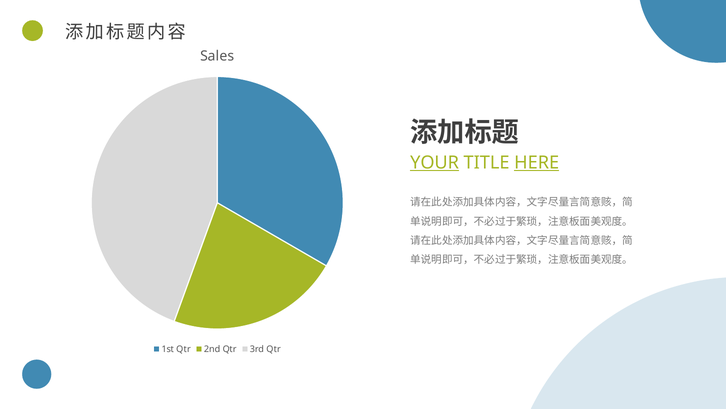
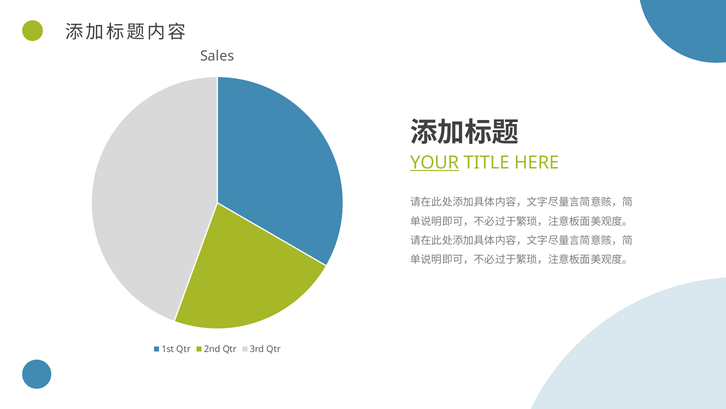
HERE underline: present -> none
